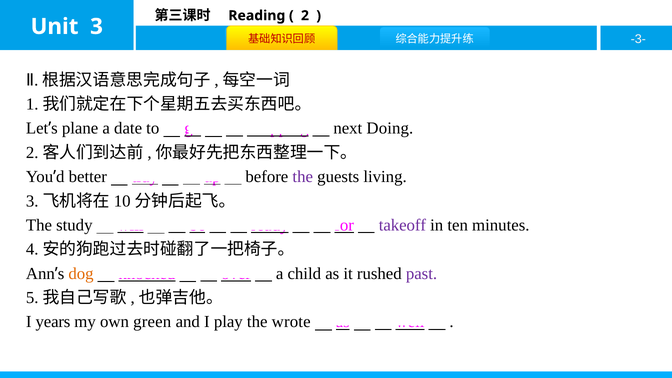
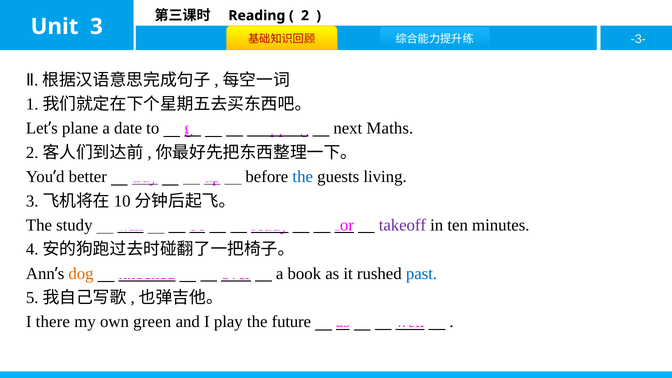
Doing: Doing -> Maths
the at (303, 177) colour: purple -> blue
child: child -> book
past colour: purple -> blue
years: years -> there
wrote: wrote -> future
